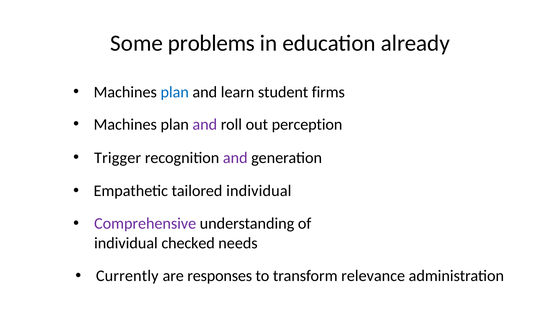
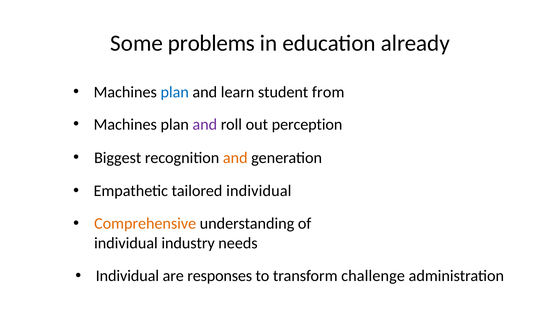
firms: firms -> from
Trigger: Trigger -> Biggest
and at (235, 158) colour: purple -> orange
Comprehensive colour: purple -> orange
checked: checked -> industry
Currently at (127, 276): Currently -> Individual
relevance: relevance -> challenge
